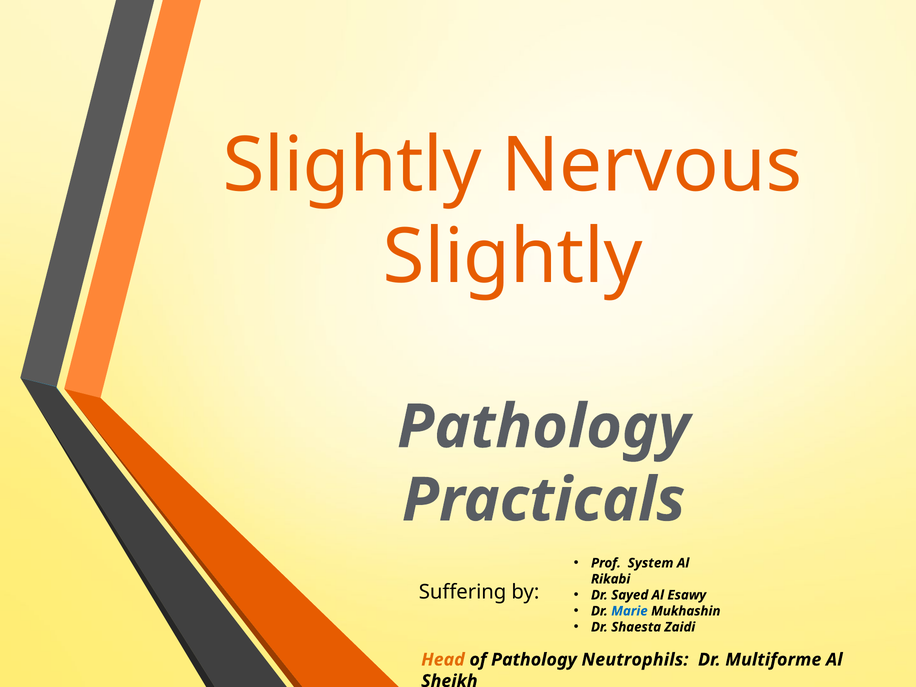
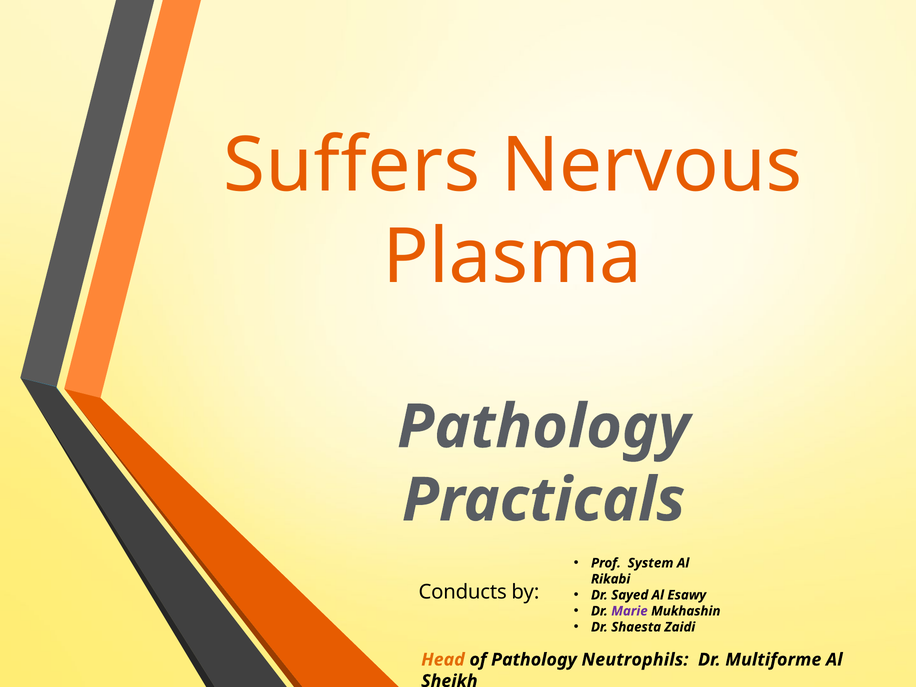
Slightly at (352, 166): Slightly -> Suffers
Slightly at (513, 257): Slightly -> Plasma
Suffering: Suffering -> Conducts
Marie colour: blue -> purple
